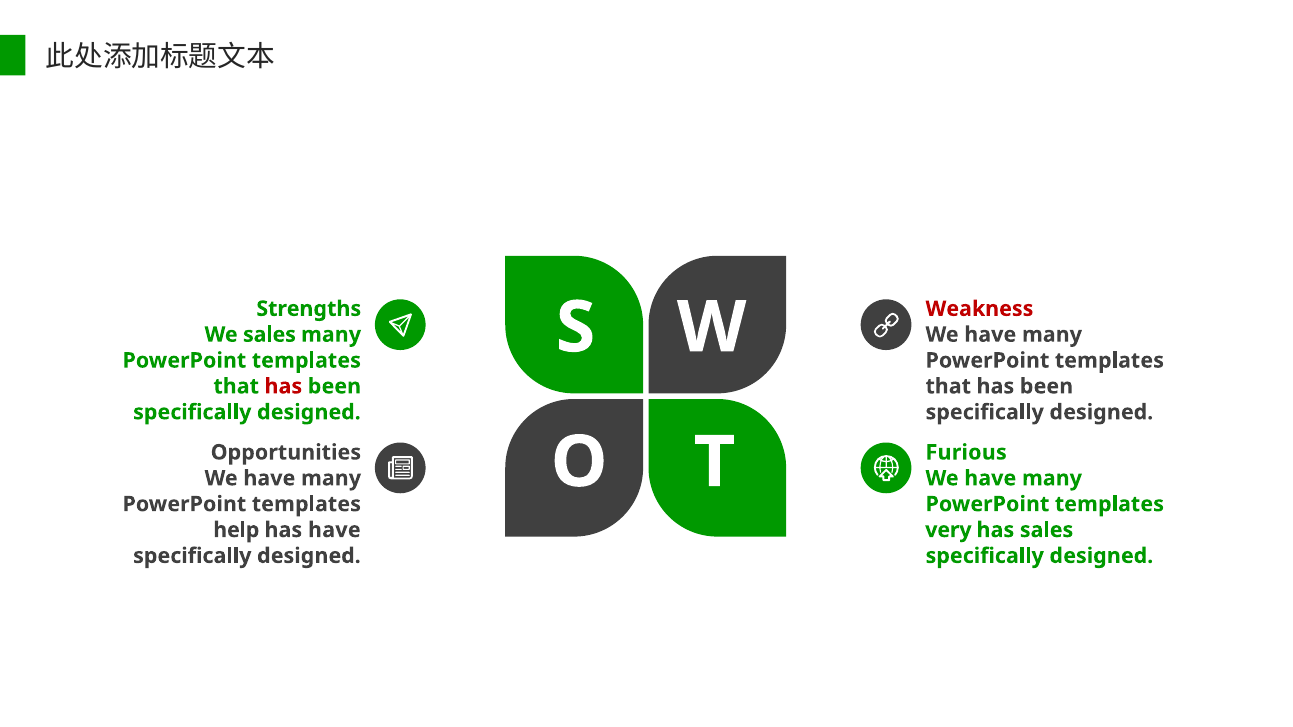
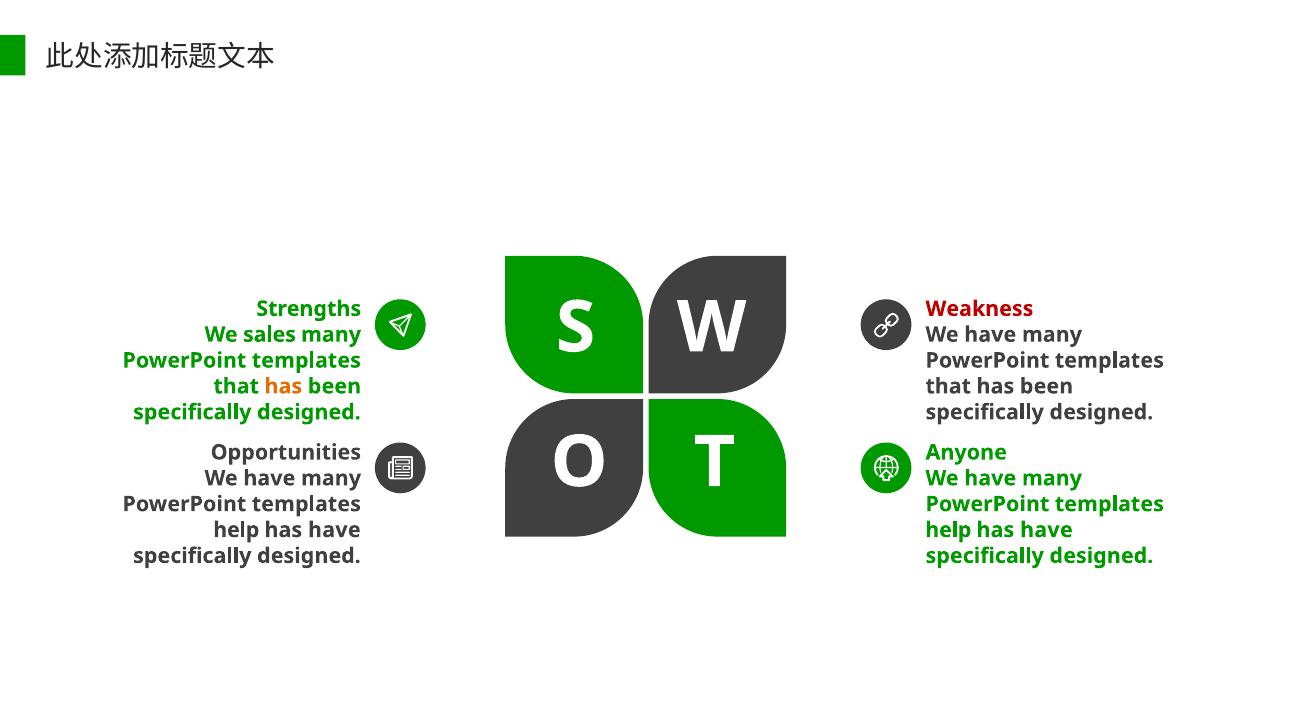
has at (283, 386) colour: red -> orange
Furious: Furious -> Anyone
very at (948, 530): very -> help
sales at (1047, 530): sales -> have
